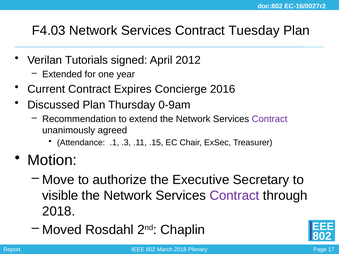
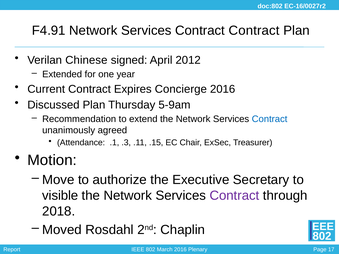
F4.03: F4.03 -> F4.91
Contract Tuesday: Tuesday -> Contract
Tutorials: Tutorials -> Chinese
0-9am: 0-9am -> 5-9am
Contract at (270, 119) colour: purple -> blue
